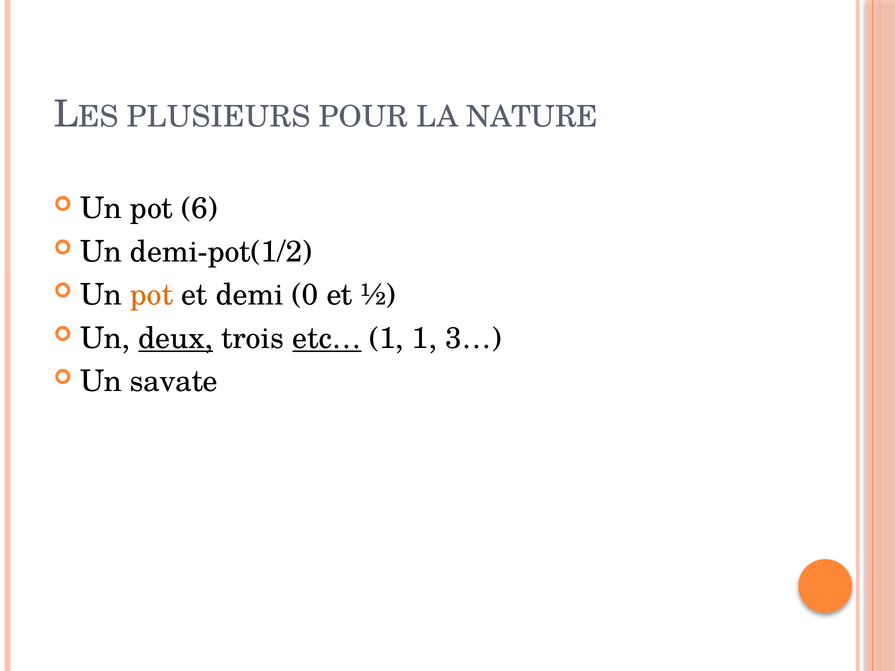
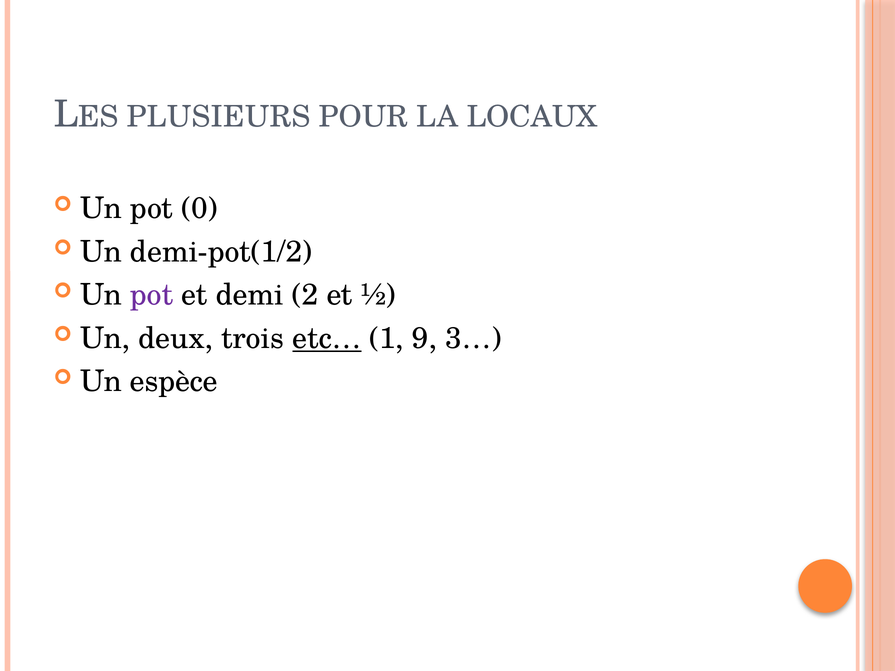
NATURE: NATURE -> LOCAUX
6: 6 -> 0
pot at (152, 295) colour: orange -> purple
0: 0 -> 2
deux underline: present -> none
1 1: 1 -> 9
savate: savate -> espèce
